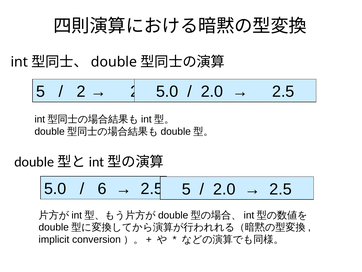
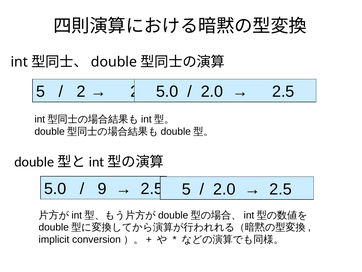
6: 6 -> 9
